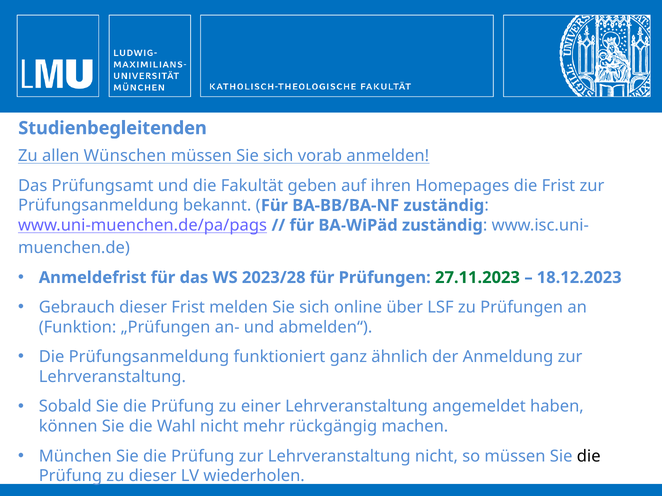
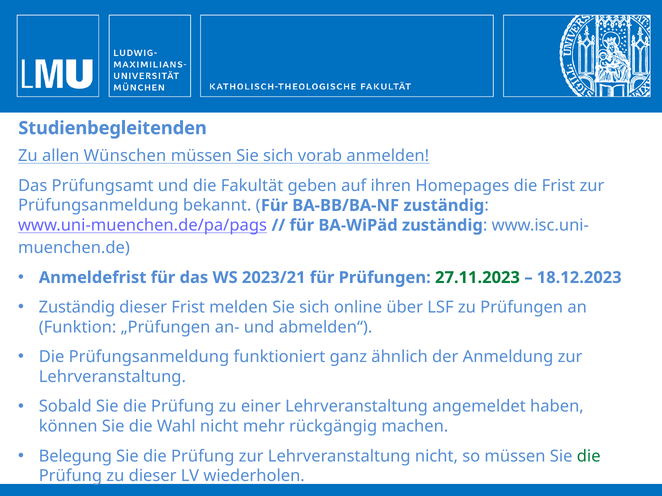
2023/28: 2023/28 -> 2023/21
Gebrauch at (77, 308): Gebrauch -> Zuständig
München: München -> Belegung
die at (589, 457) colour: black -> green
